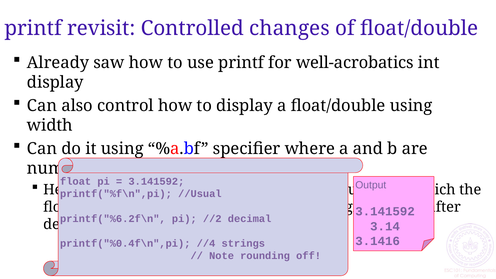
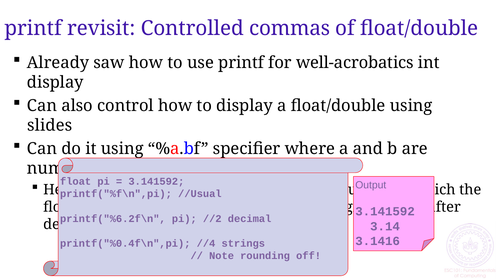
changes: changes -> commas
width at (50, 125): width -> slides
